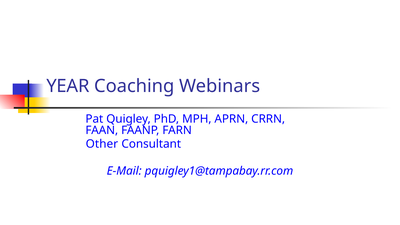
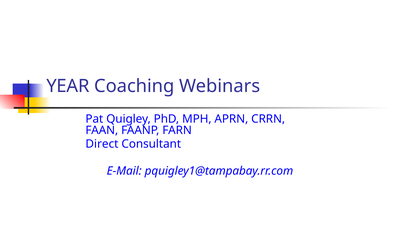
Other: Other -> Direct
